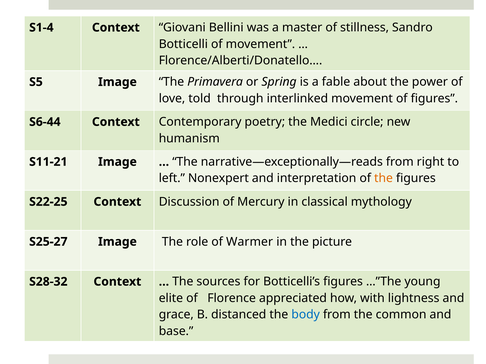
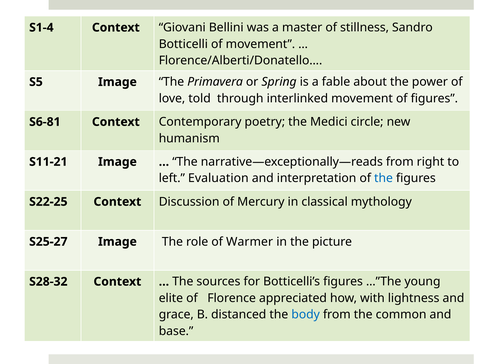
S6-44: S6-44 -> S6-81
Nonexpert: Nonexpert -> Evaluation
the at (384, 179) colour: orange -> blue
